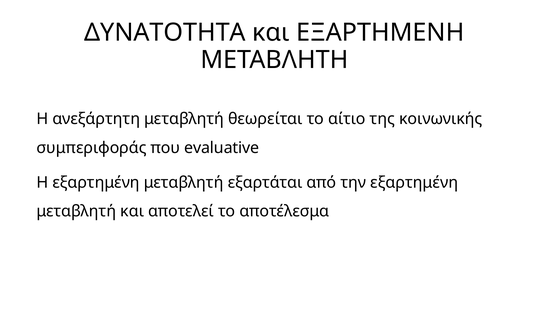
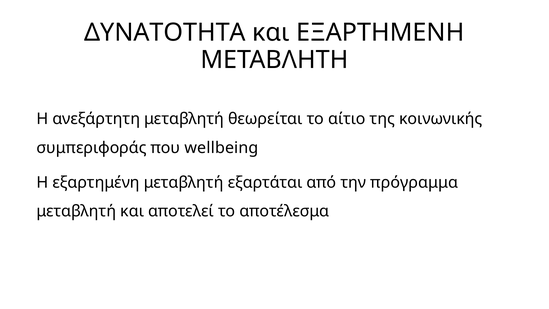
evaluative: evaluative -> wellbeing
την εξαρτημένη: εξαρτημένη -> πρόγραμμα
